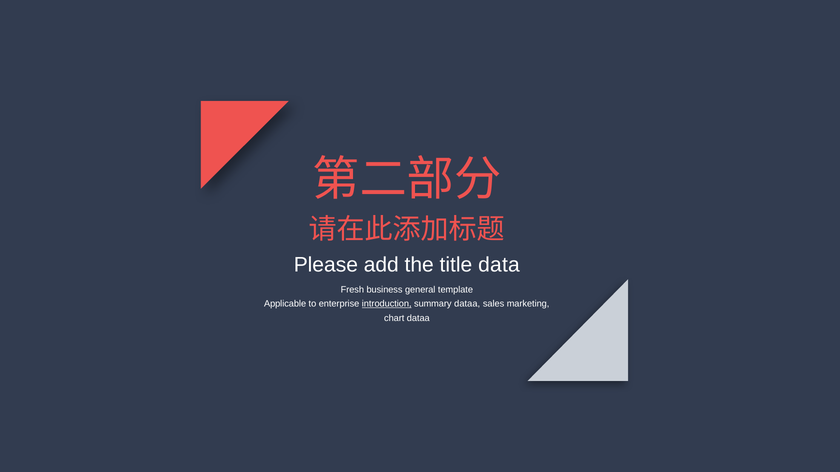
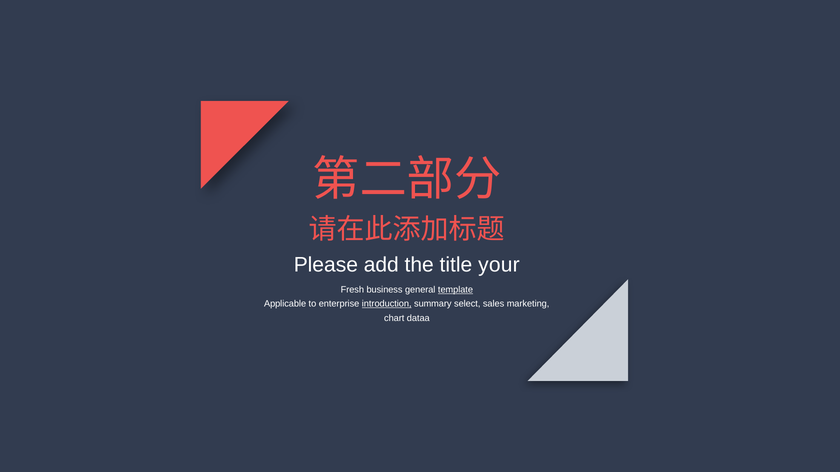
data: data -> your
template underline: none -> present
summary dataa: dataa -> select
